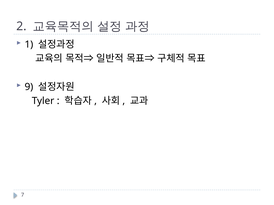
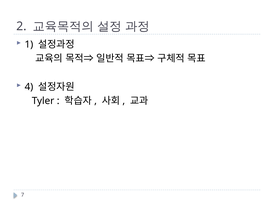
9: 9 -> 4
